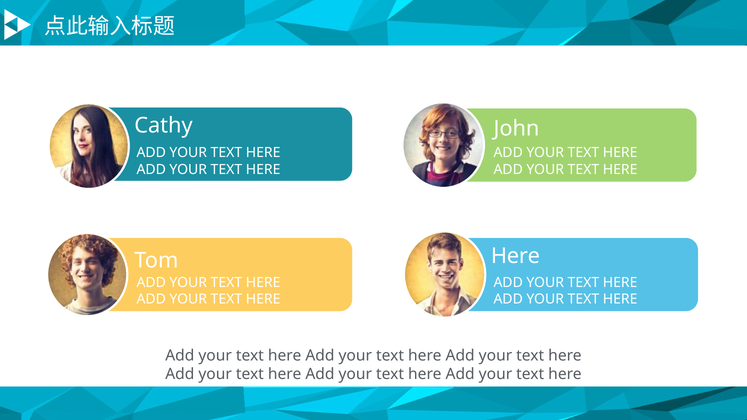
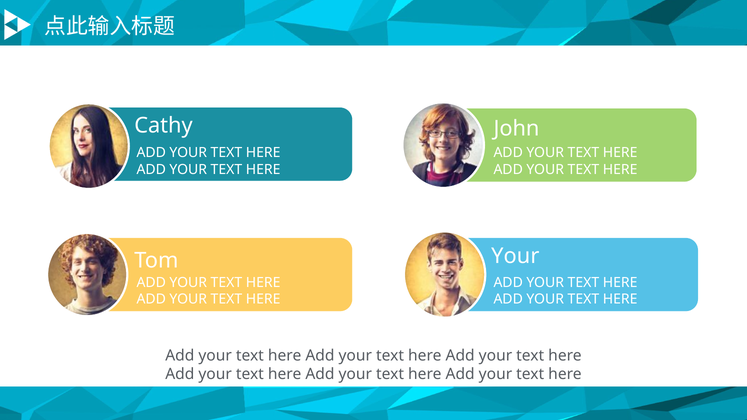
Here at (515, 256): Here -> Your
